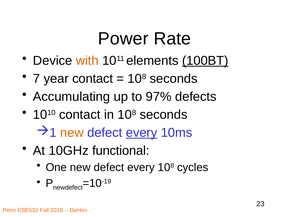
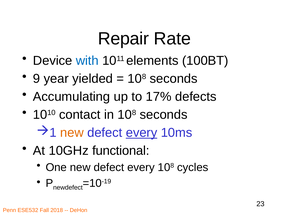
Power: Power -> Repair
with colour: orange -> blue
100BT underline: present -> none
7: 7 -> 9
year contact: contact -> yielded
97%: 97% -> 17%
